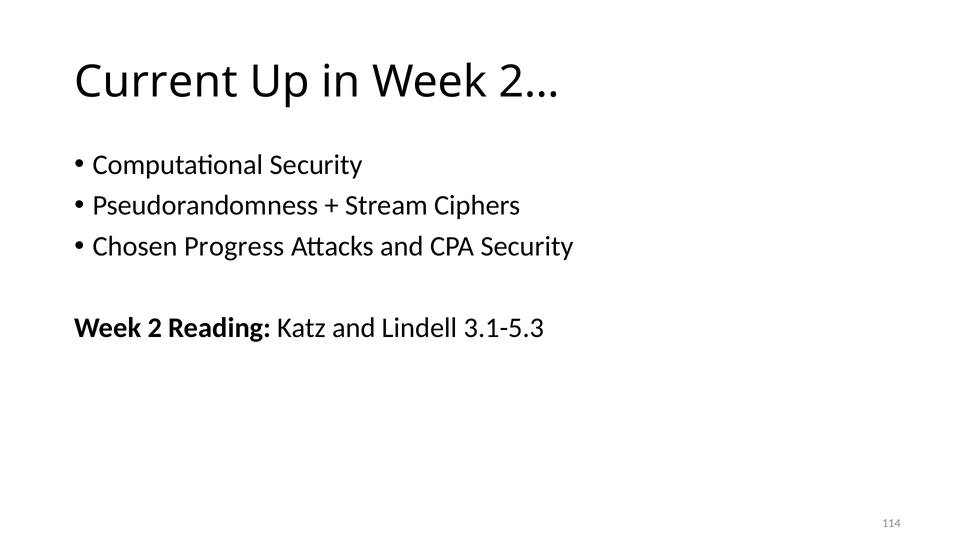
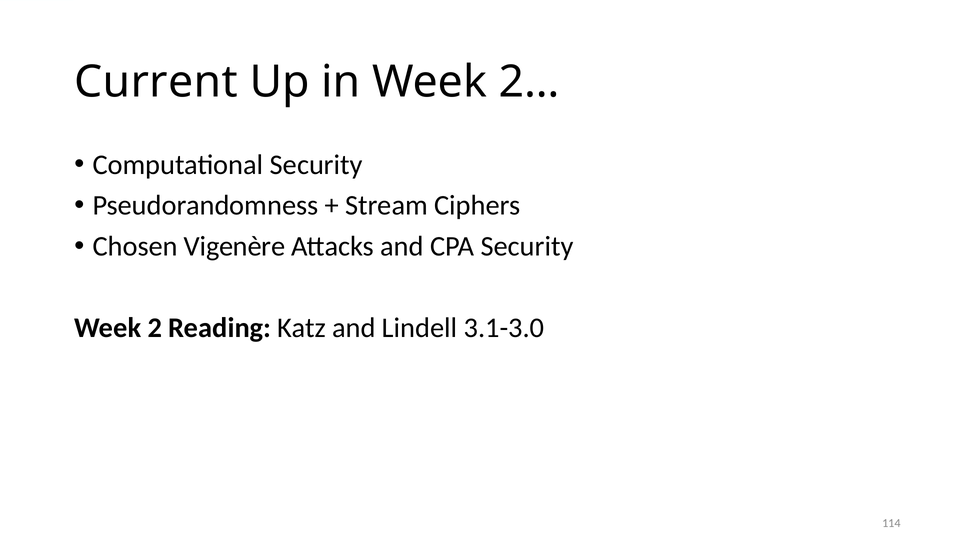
Progress: Progress -> Vigenère
3.1-5.3: 3.1-5.3 -> 3.1-3.0
